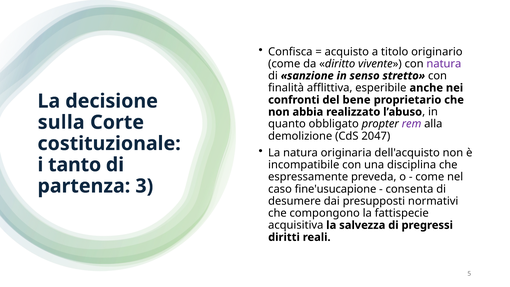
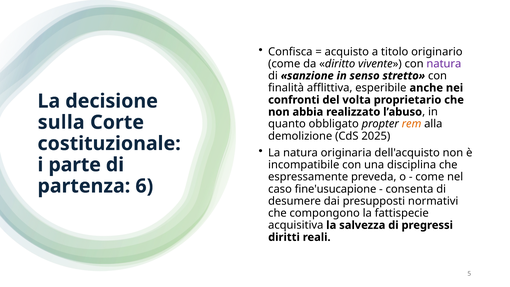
bene: bene -> volta
rem colour: purple -> orange
2047: 2047 -> 2025
tanto: tanto -> parte
3: 3 -> 6
